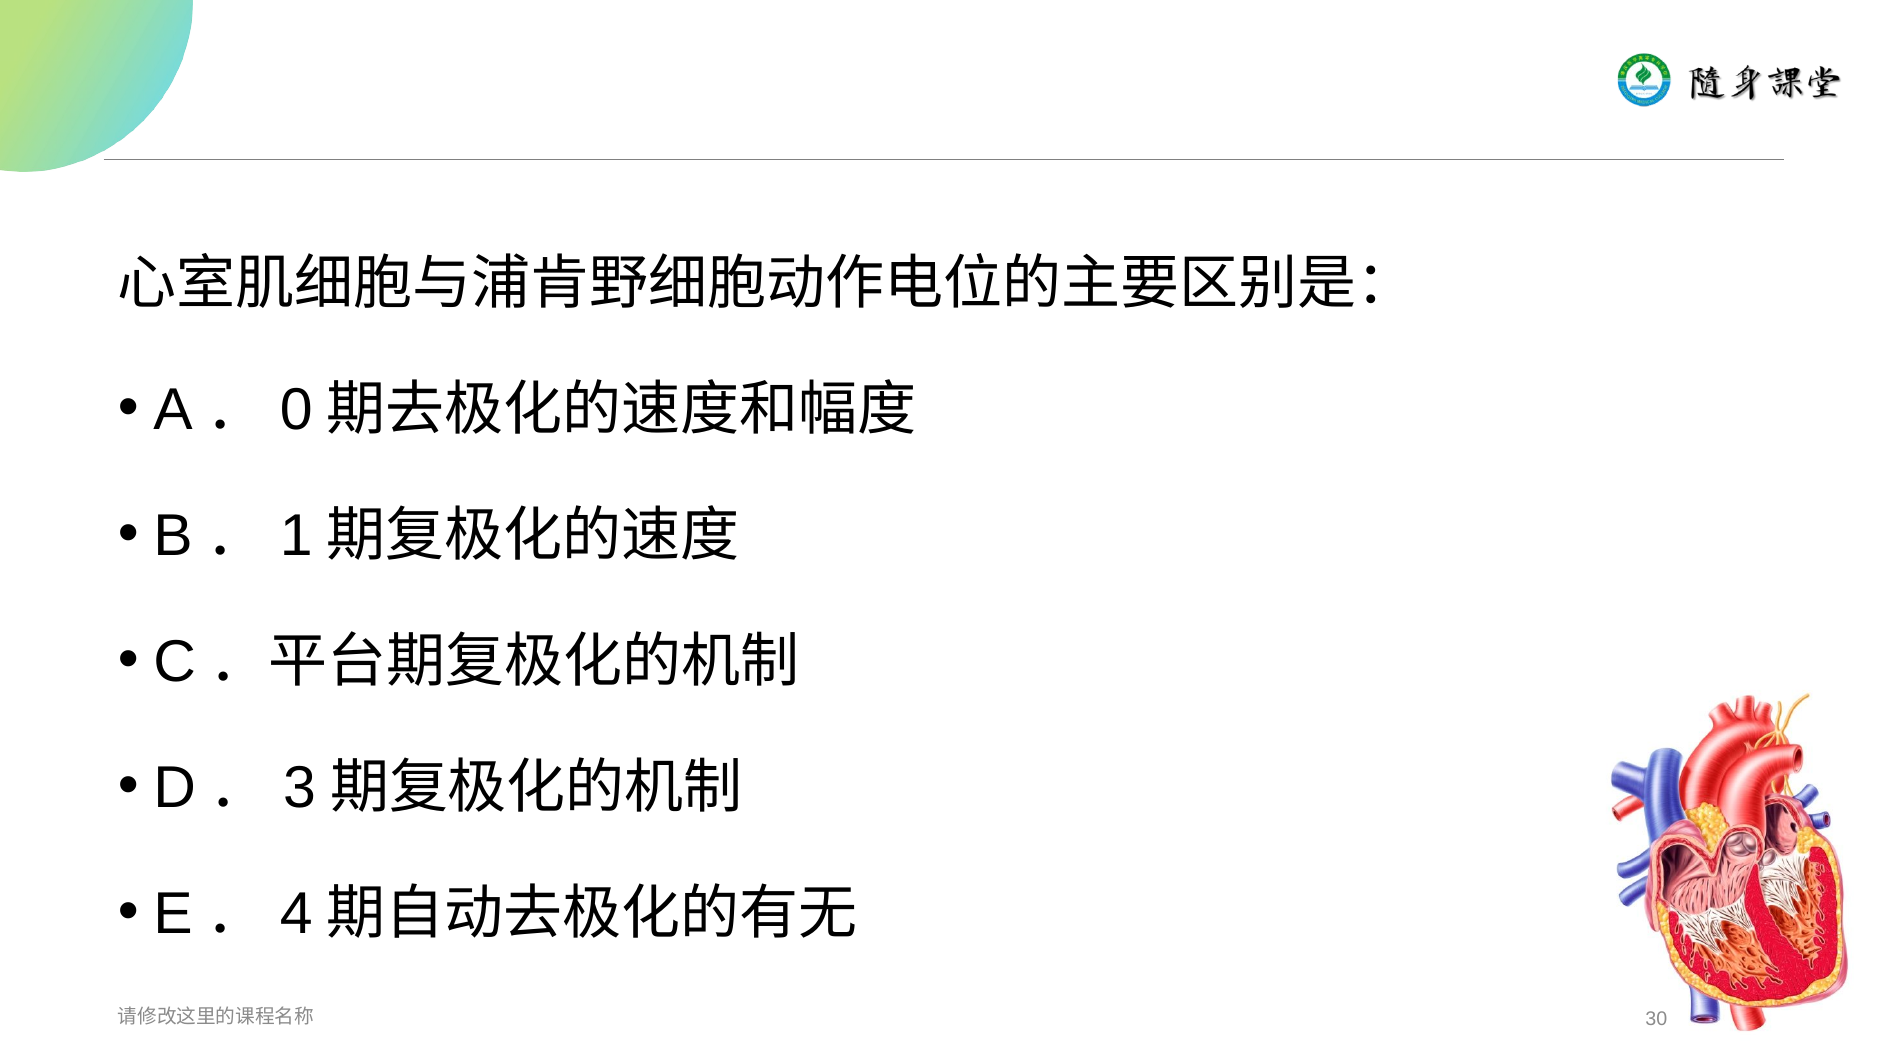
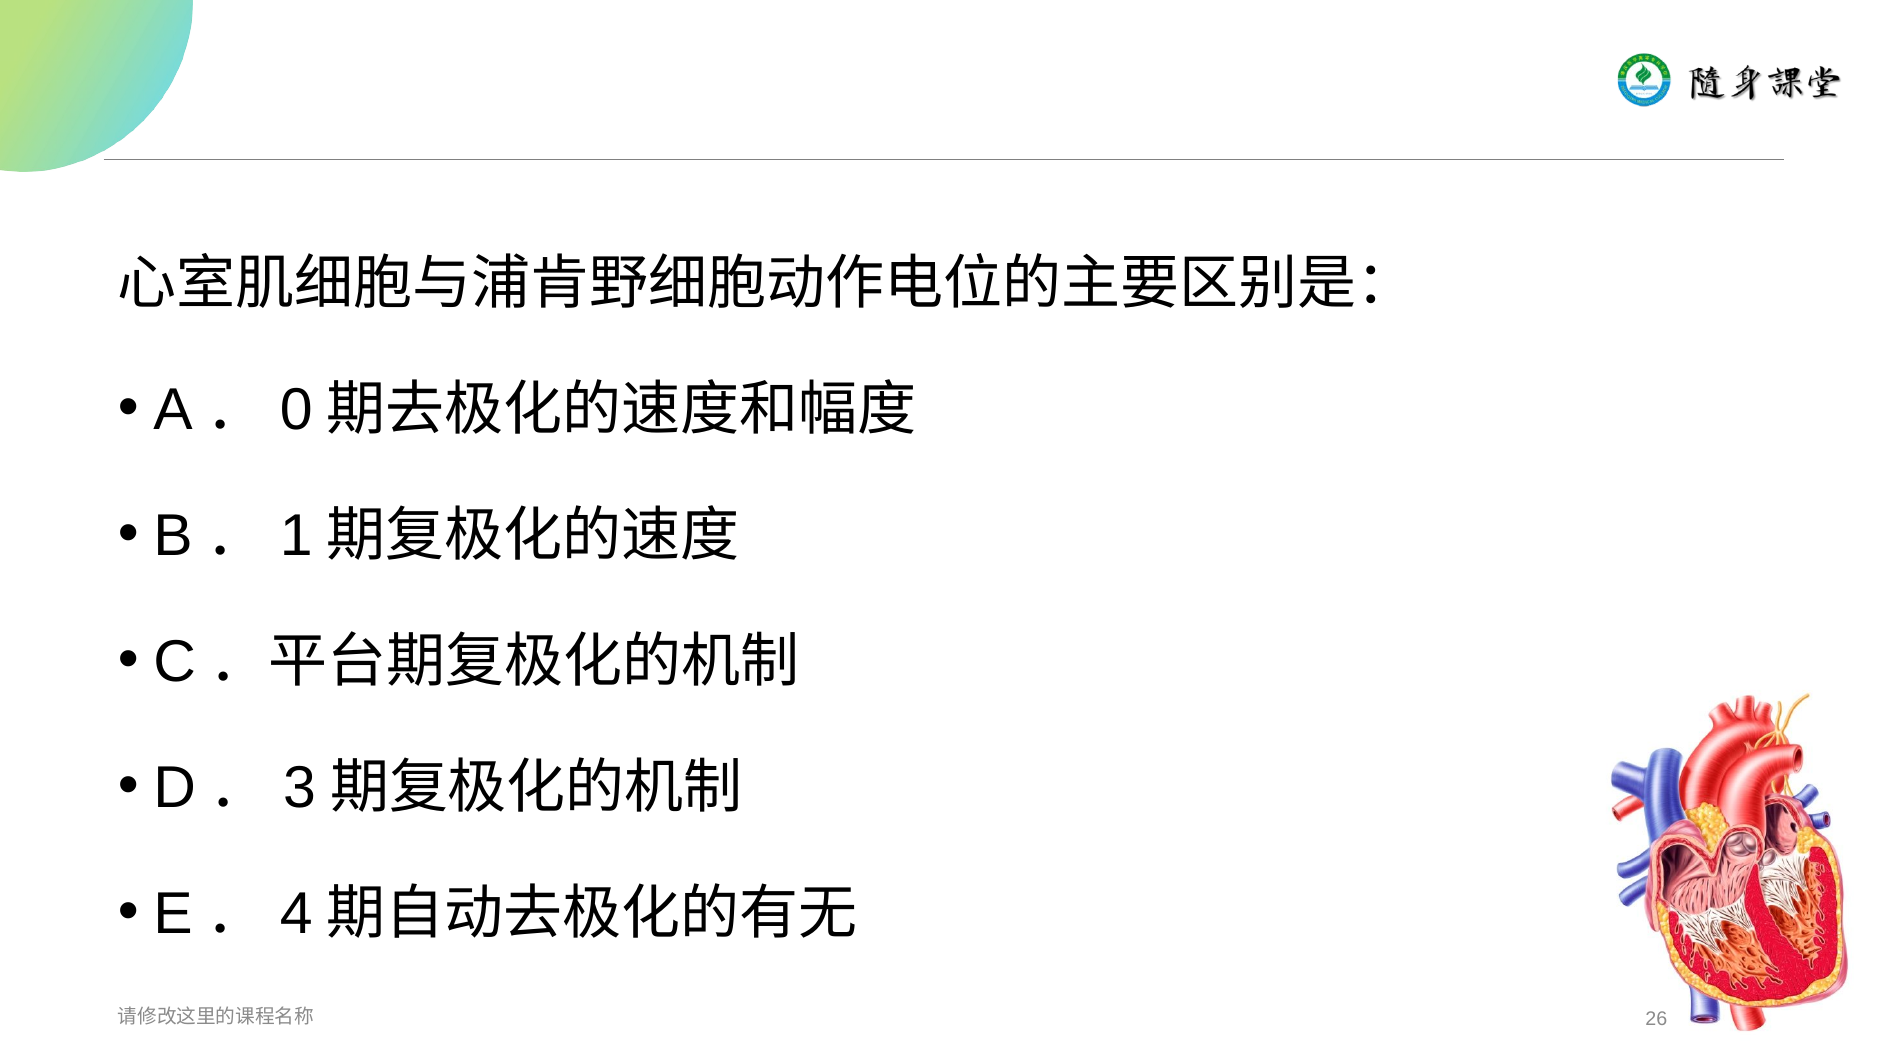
30: 30 -> 26
